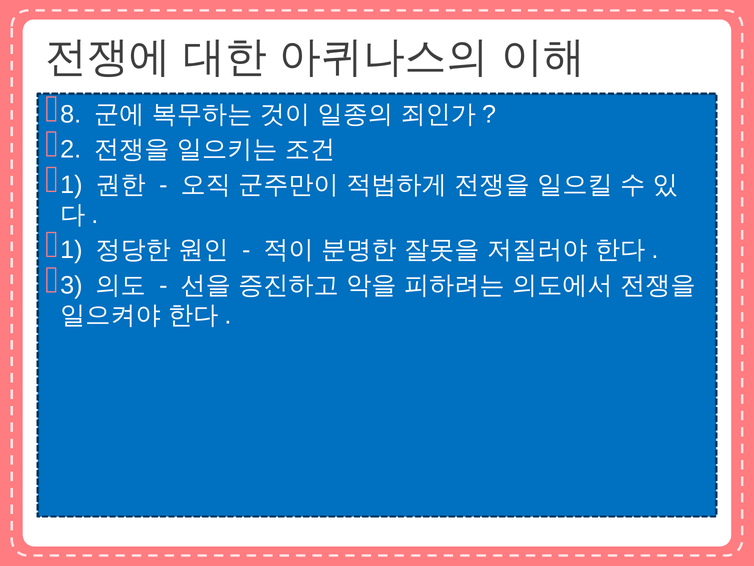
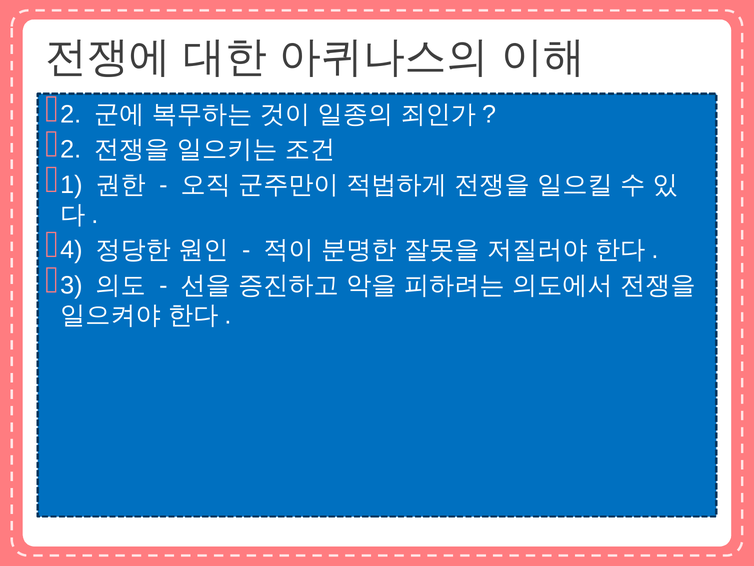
8 at (71, 114): 8 -> 2
1 at (71, 250): 1 -> 4
